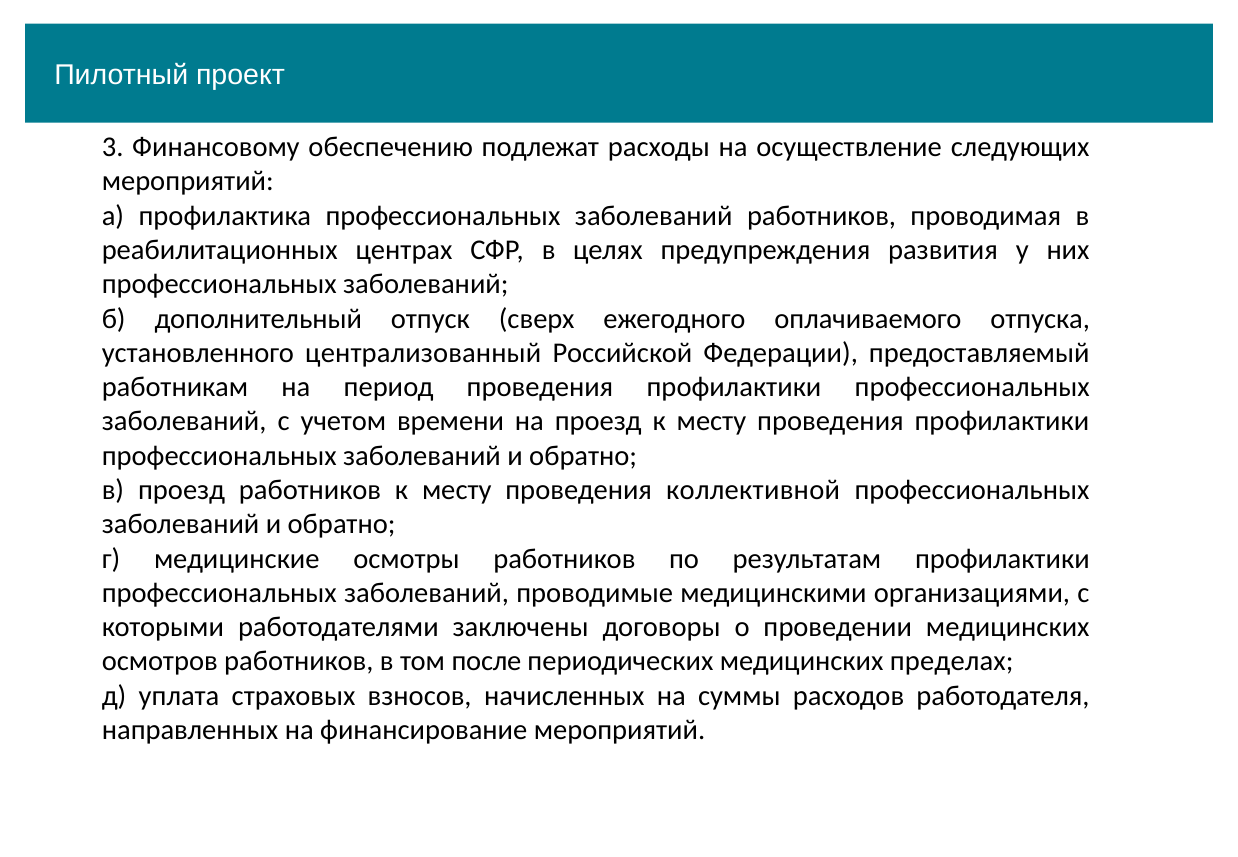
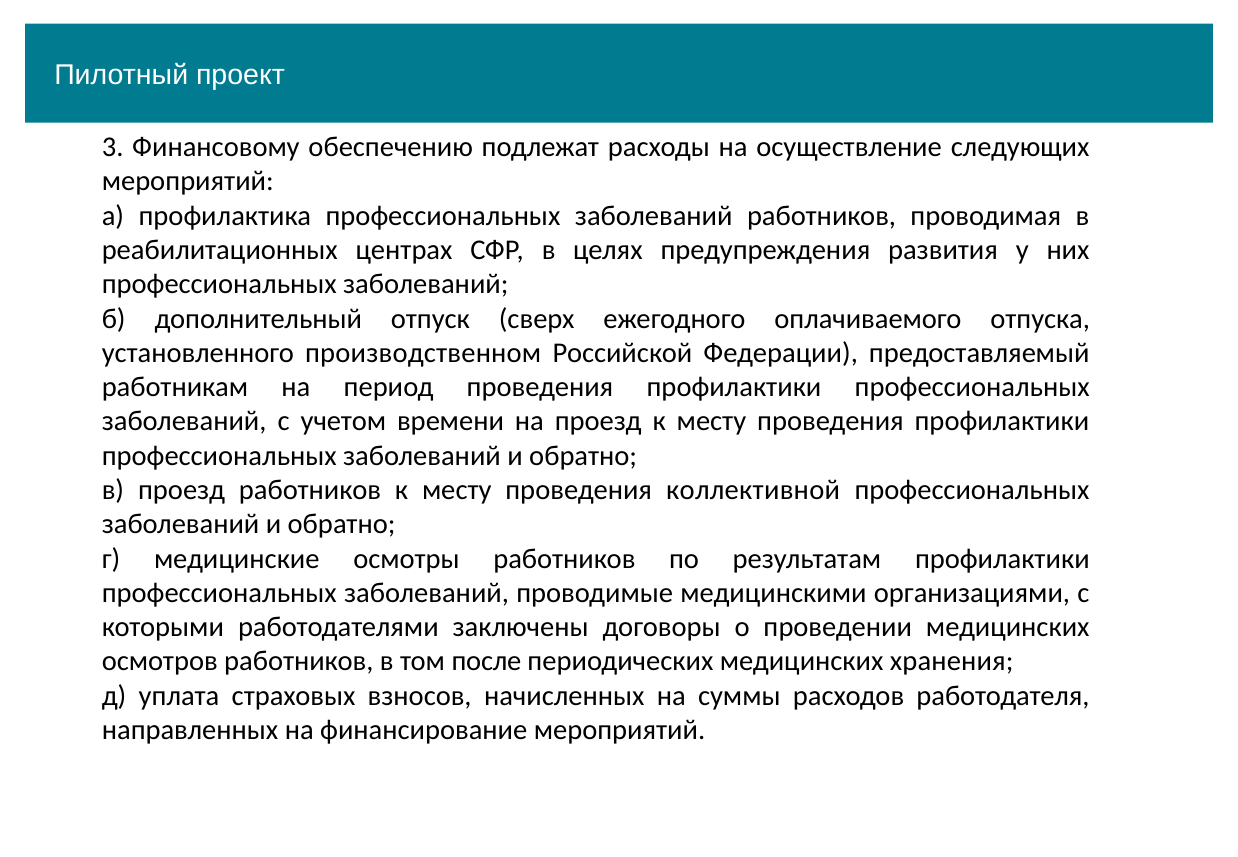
централизованный: централизованный -> производственном
пределах: пределах -> хранения
